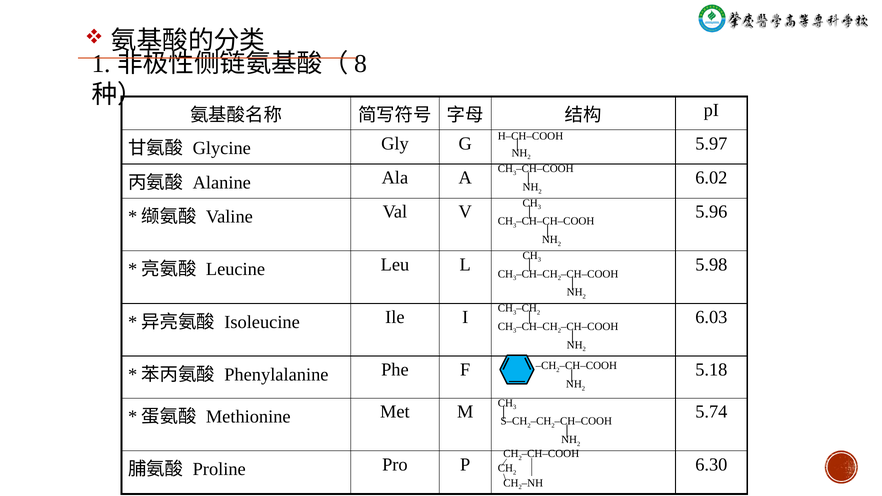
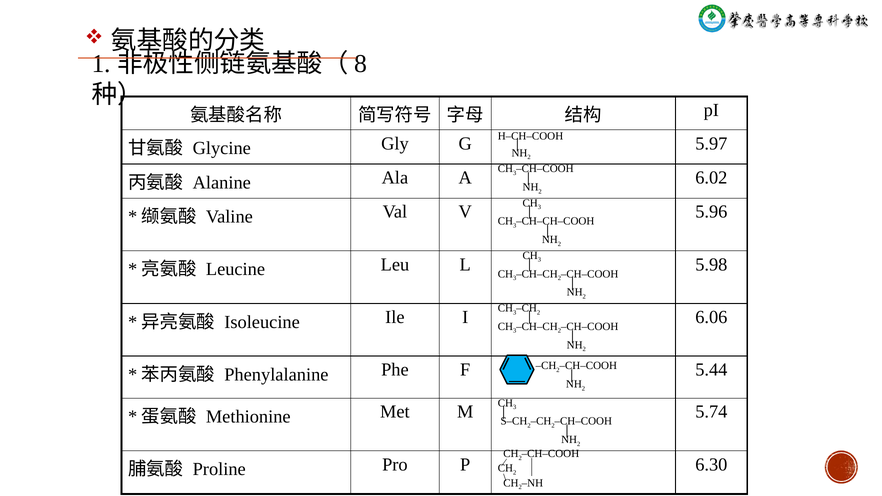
6.03: 6.03 -> 6.06
5.18: 5.18 -> 5.44
